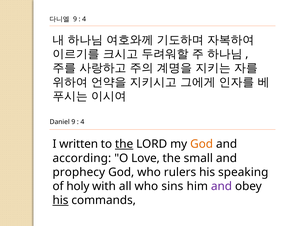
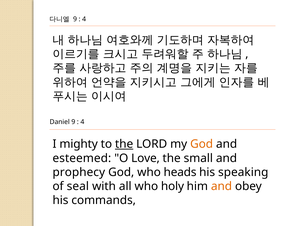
written: written -> mighty
according: according -> esteemed
rulers: rulers -> heads
holy: holy -> seal
sins: sins -> holy
and at (221, 187) colour: purple -> orange
his at (60, 201) underline: present -> none
